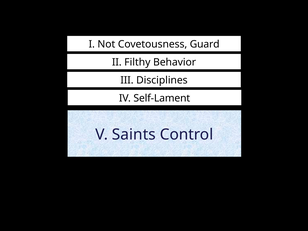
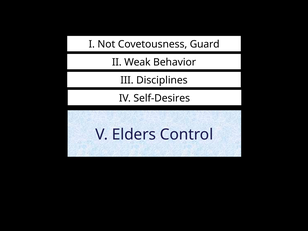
Filthy: Filthy -> Weak
Self-Lament: Self-Lament -> Self-Desires
Saints: Saints -> Elders
